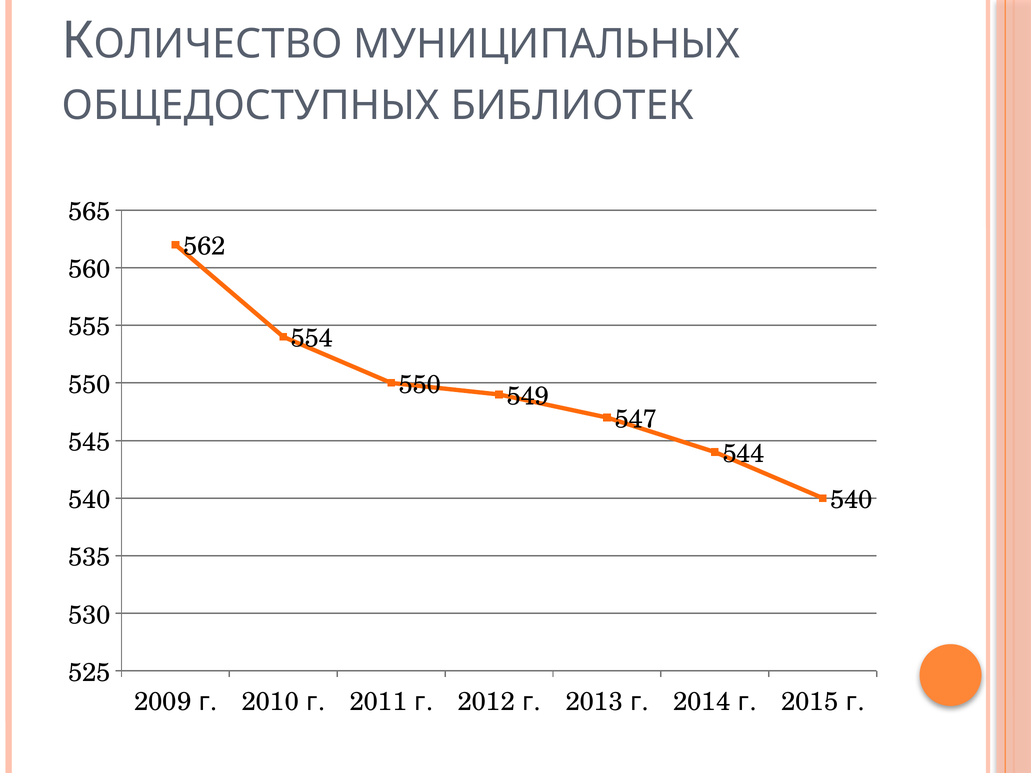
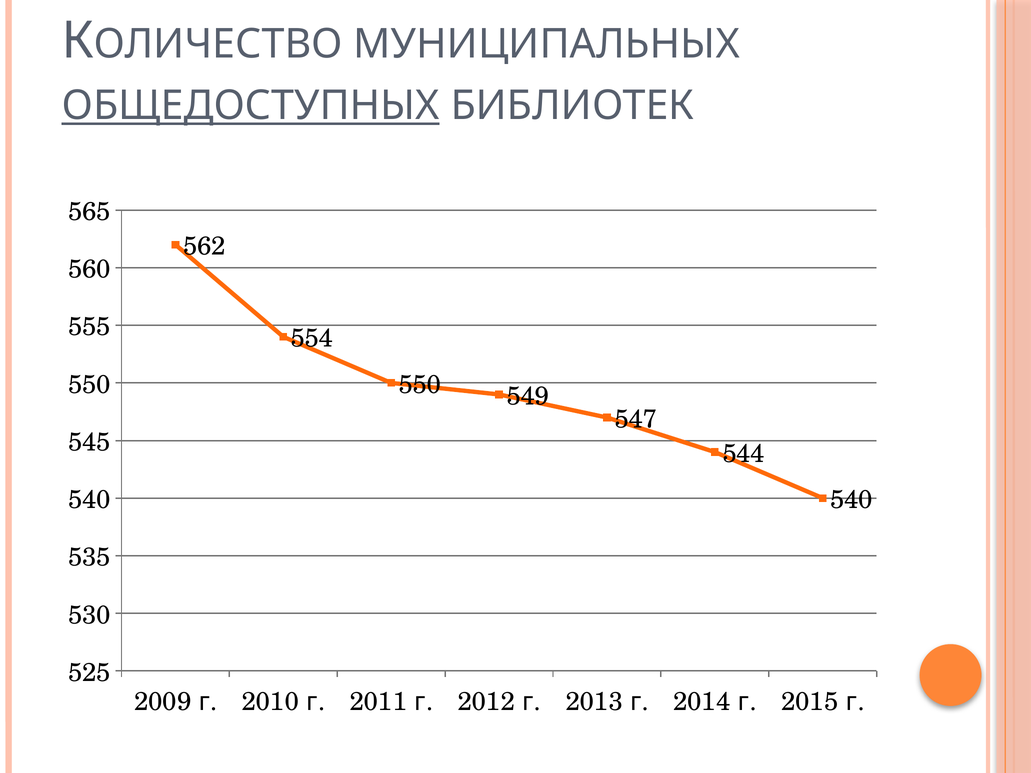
ОБЩЕДОСТУПНЫХ underline: none -> present
